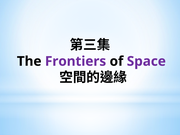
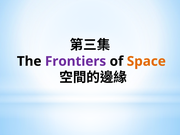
Space colour: purple -> orange
